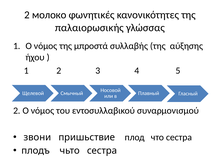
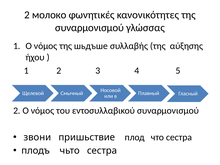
παλαιορωσικής at (89, 28): παλαιορωσικής -> συναρμονισμού
μπροστά: μπροστά -> шьдъше
